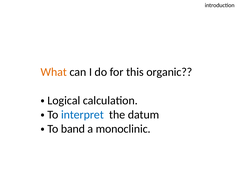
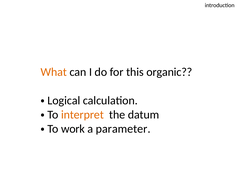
interpret colour: blue -> orange
band: band -> work
monoclinic: monoclinic -> parameter
